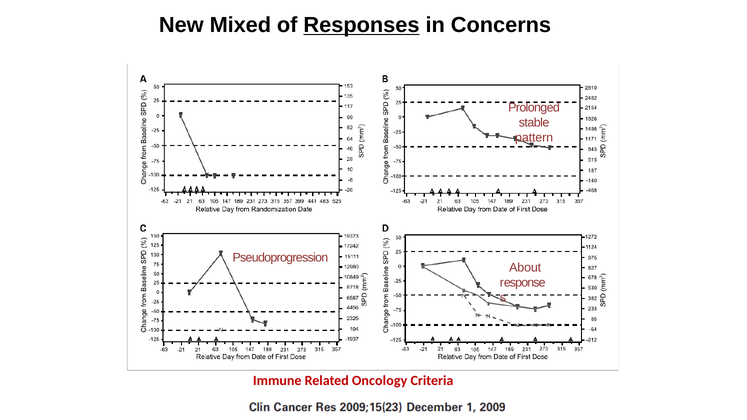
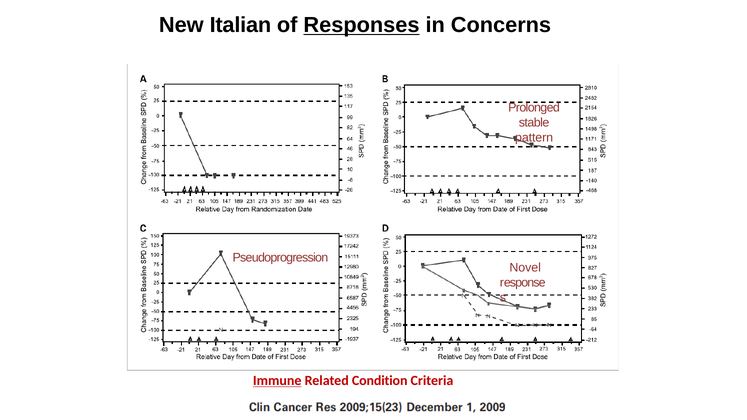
Mixed: Mixed -> Italian
About: About -> Novel
Immune underline: none -> present
Oncology: Oncology -> Condition
